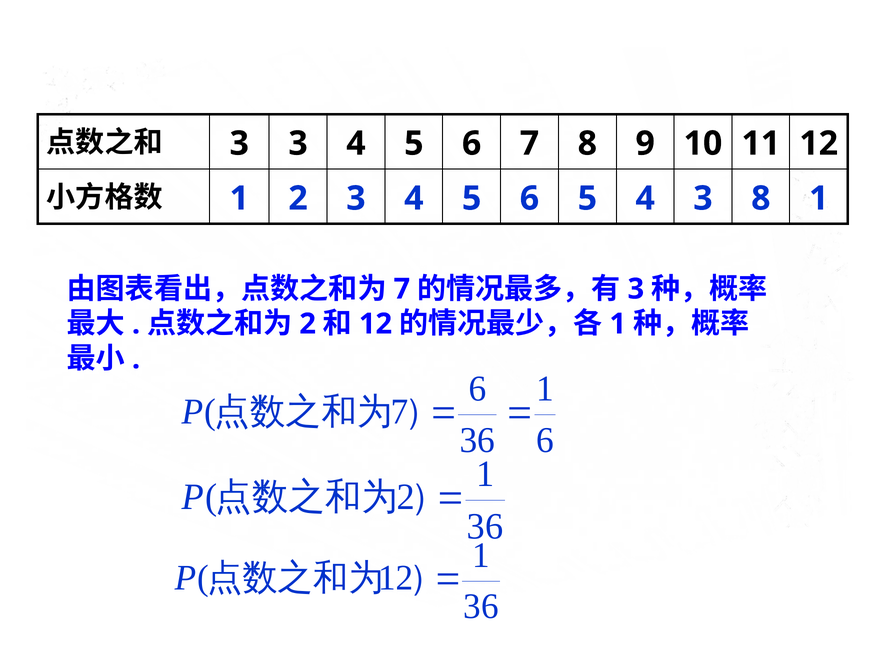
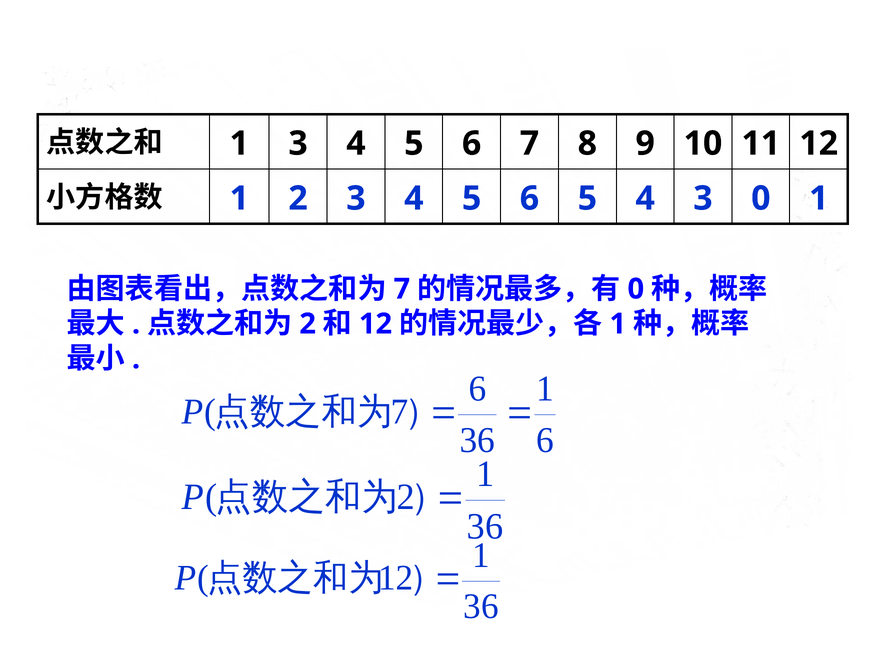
3 at (239, 144): 3 -> 1
3 8: 8 -> 0
3 at (636, 289): 3 -> 0
